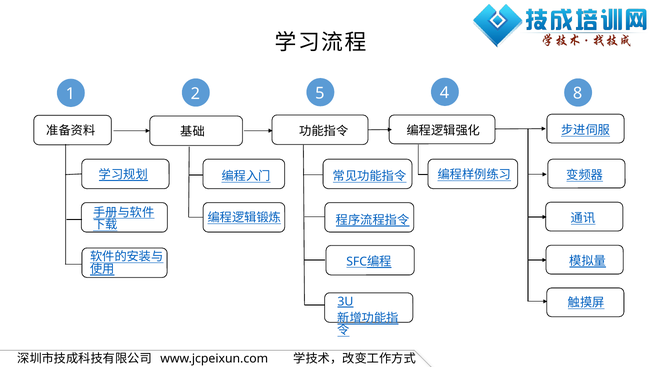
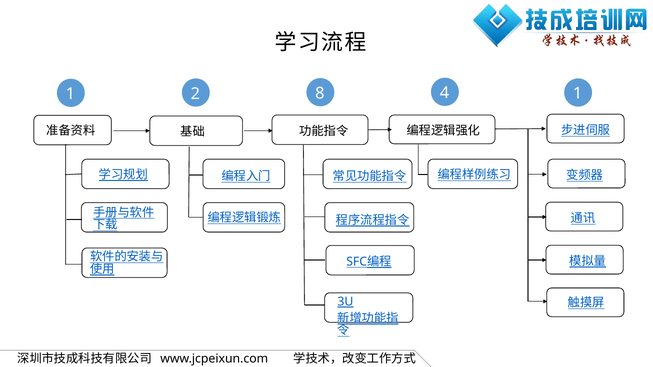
5: 5 -> 8
4 8: 8 -> 1
